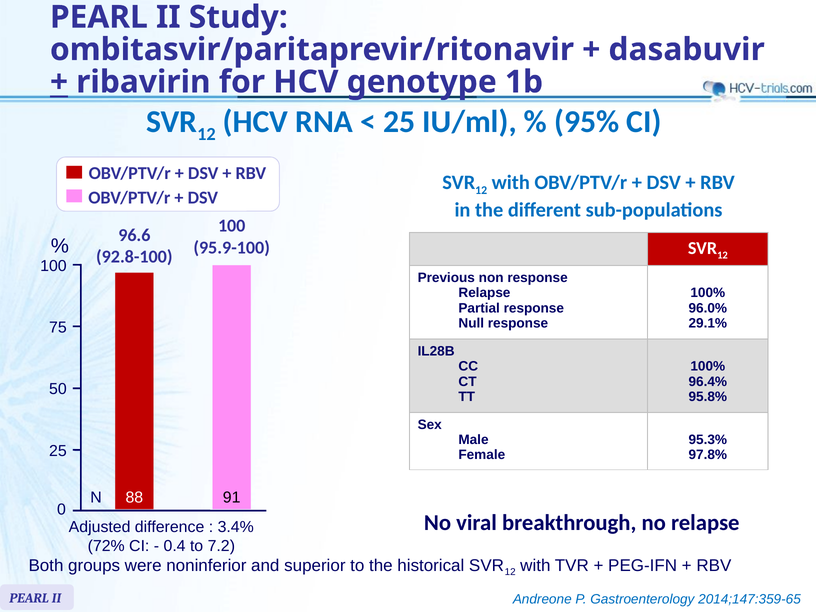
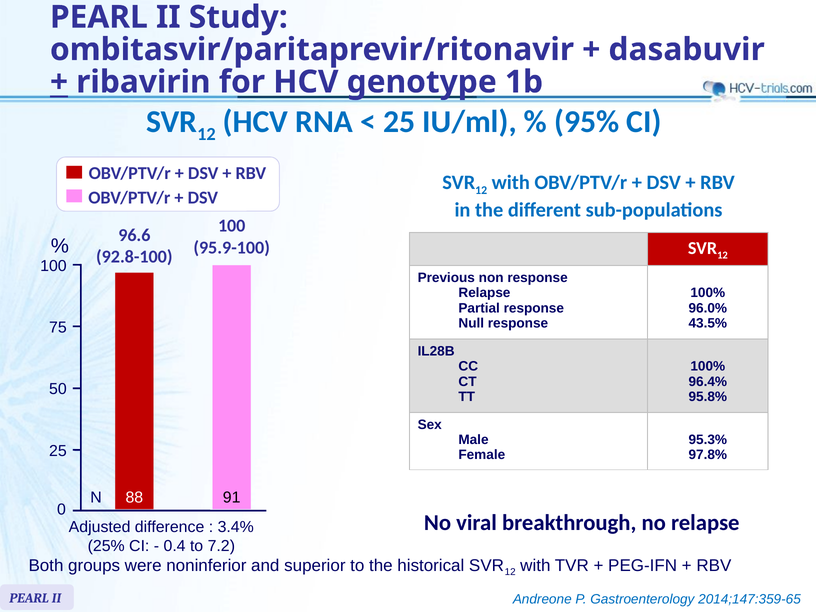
29.1%: 29.1% -> 43.5%
72%: 72% -> 25%
